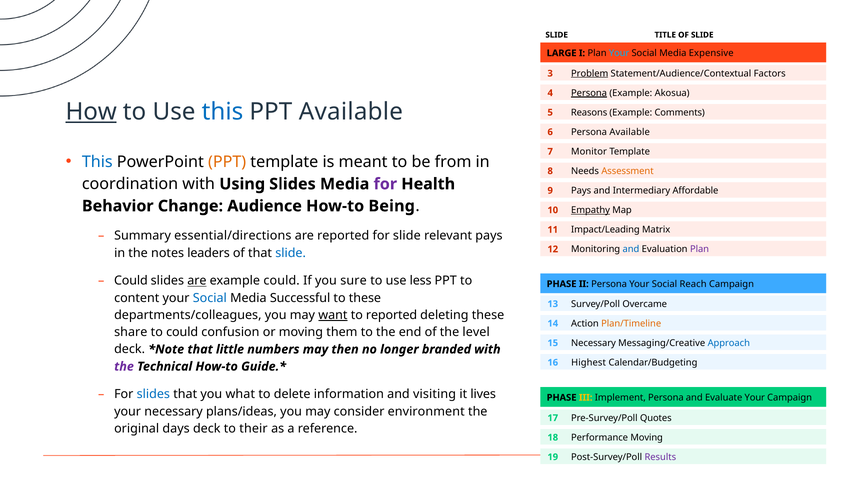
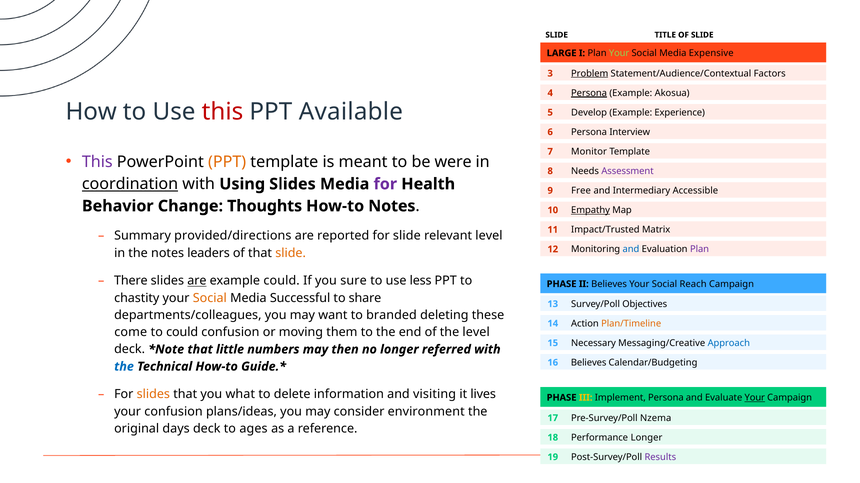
Your at (619, 53) colour: light blue -> light green
How underline: present -> none
this at (222, 112) colour: blue -> red
Reasons: Reasons -> Develop
Comments: Comments -> Experience
Persona Available: Available -> Interview
This at (97, 162) colour: blue -> purple
from: from -> were
Assessment colour: orange -> purple
coordination underline: none -> present
9 Pays: Pays -> Free
Affordable: Affordable -> Accessible
Audience: Audience -> Thoughts
How-to Being: Being -> Notes
Impact/Leading: Impact/Leading -> Impact/Trusted
essential/directions: essential/directions -> provided/directions
relevant pays: pays -> level
slide at (291, 253) colour: blue -> orange
Could at (131, 281): Could -> There
II Persona: Persona -> Believes
content: content -> chastity
Social at (210, 298) colour: blue -> orange
to these: these -> share
Overcame: Overcame -> Objectives
want underline: present -> none
to reported: reported -> branded
share: share -> come
branded: branded -> referred
16 Highest: Highest -> Believes
the at (124, 367) colour: purple -> blue
slides at (153, 395) colour: blue -> orange
Your at (755, 398) underline: none -> present
your necessary: necessary -> confusion
Quotes: Quotes -> Nzema
their: their -> ages
Performance Moving: Moving -> Longer
